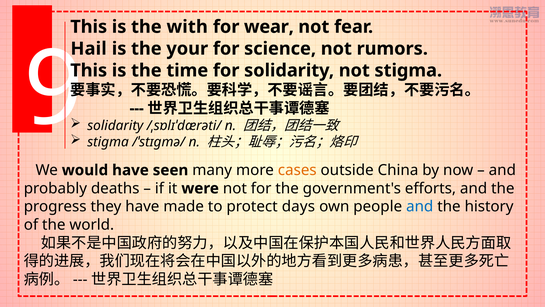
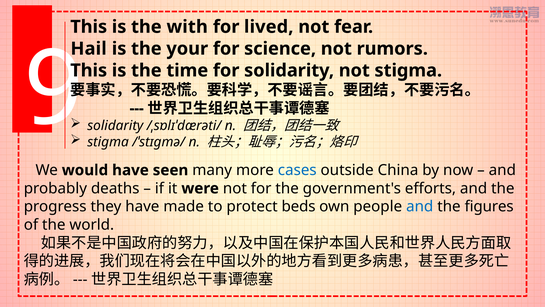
wear: wear -> lived
cases colour: orange -> blue
days: days -> beds
history: history -> figures
